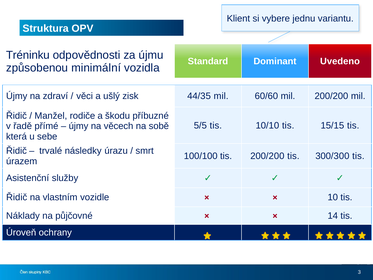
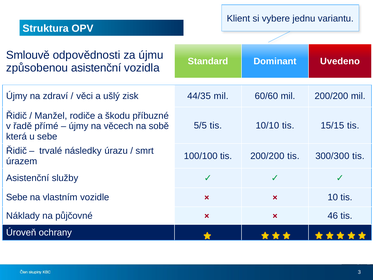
Tréninku: Tréninku -> Smlouvě
způsobenou minimální: minimální -> asistenční
Řidič at (17, 197): Řidič -> Sebe
14: 14 -> 46
